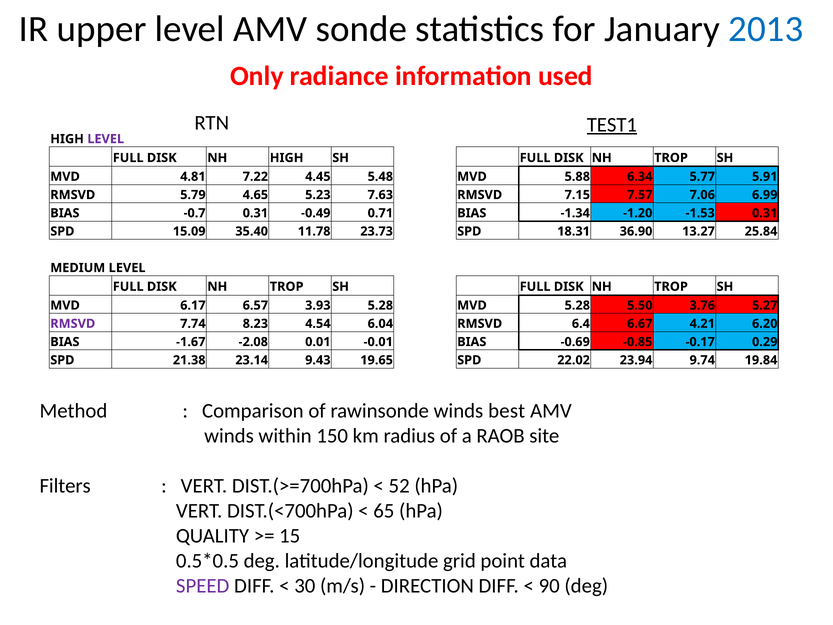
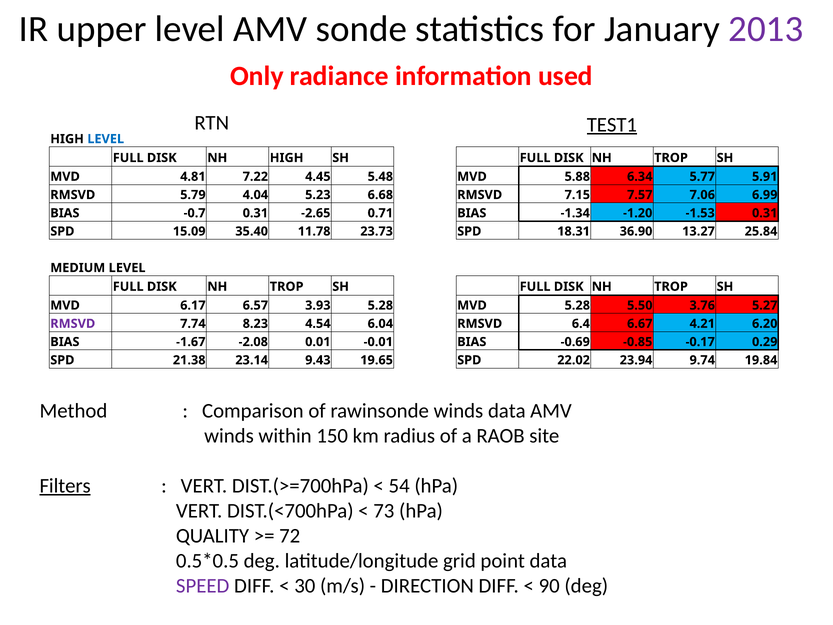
2013 colour: blue -> purple
LEVEL at (106, 139) colour: purple -> blue
4.65: 4.65 -> 4.04
7.63: 7.63 -> 6.68
-0.49: -0.49 -> -2.65
winds best: best -> data
Filters underline: none -> present
52: 52 -> 54
65: 65 -> 73
15: 15 -> 72
